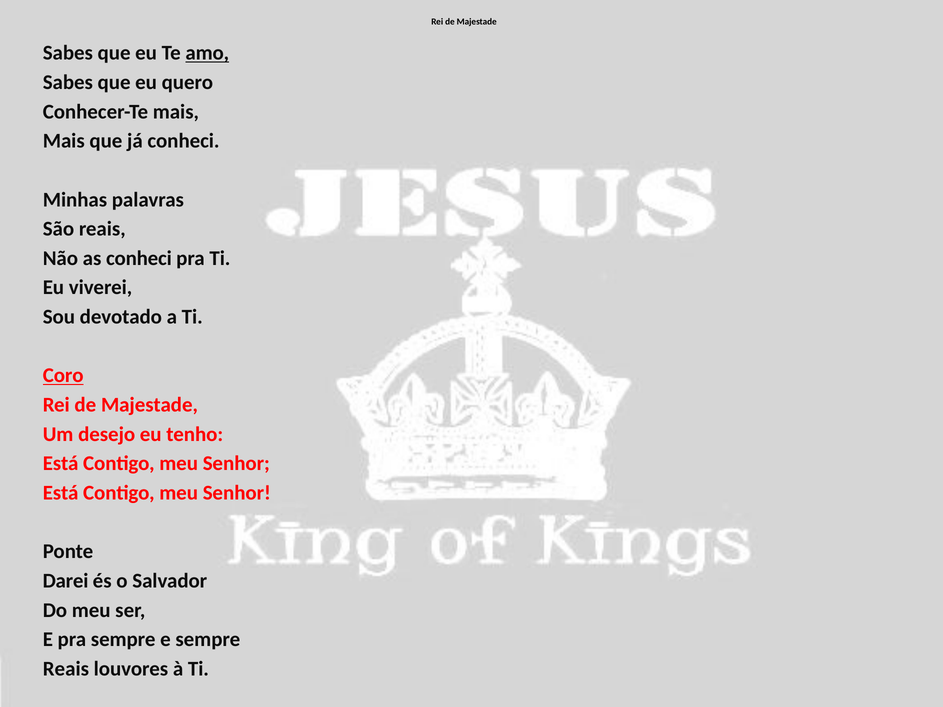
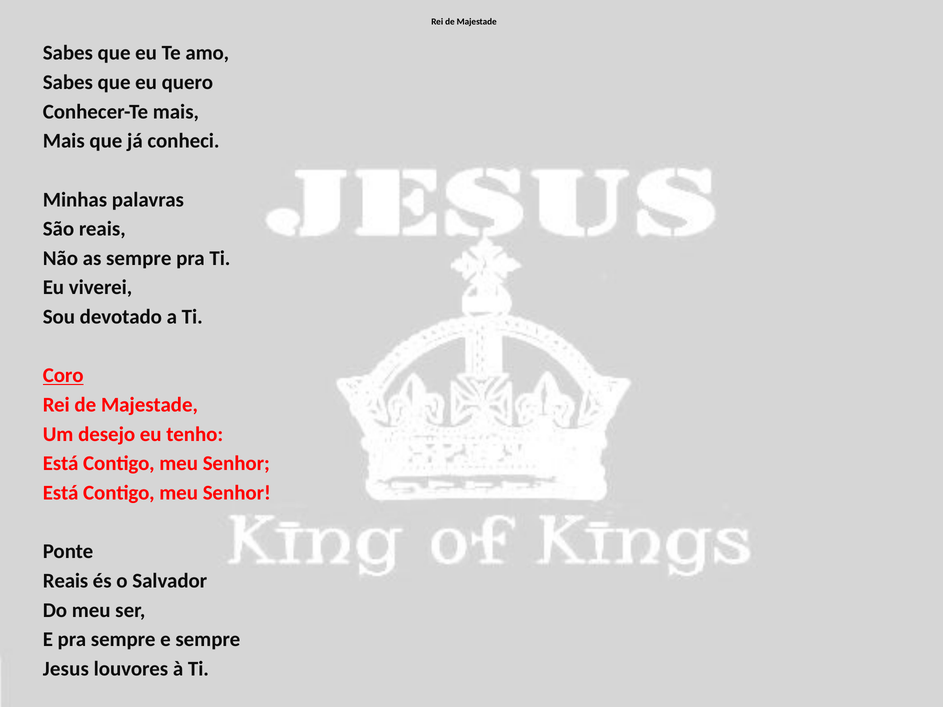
amo underline: present -> none
as conheci: conheci -> sempre
Darei at (66, 581): Darei -> Reais
Reais at (66, 669): Reais -> Jesus
